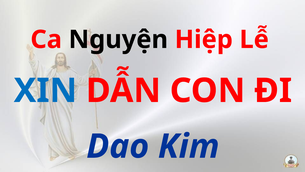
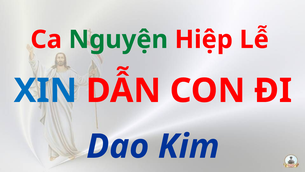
Nguyện colour: black -> green
